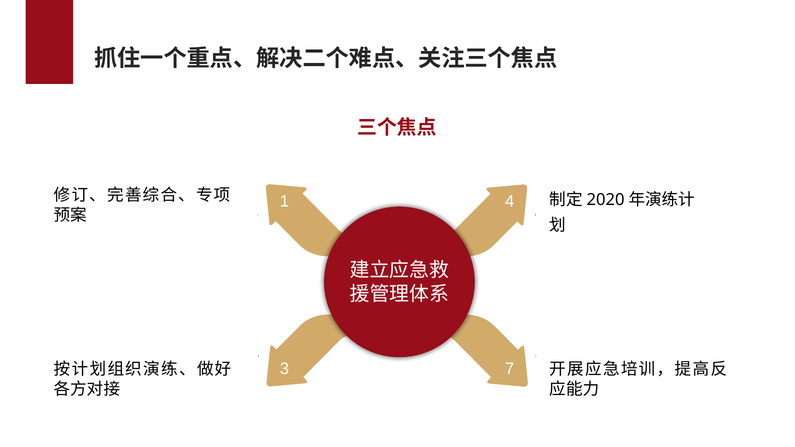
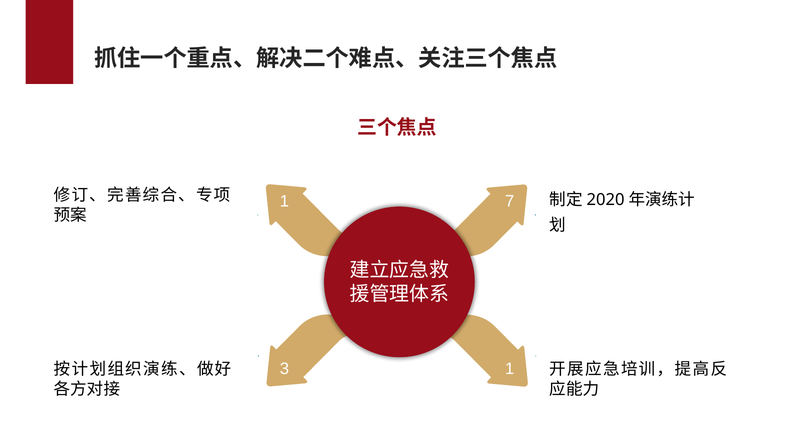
4: 4 -> 7
3 7: 7 -> 1
